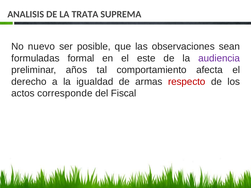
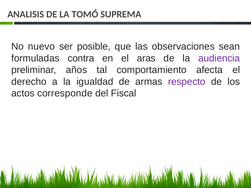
TRATA: TRATA -> TOMÓ
formal: formal -> contra
este: este -> aras
respecto colour: red -> purple
